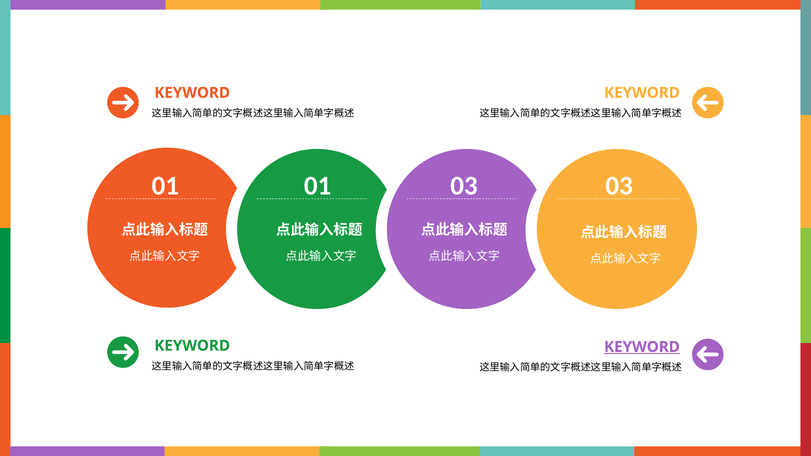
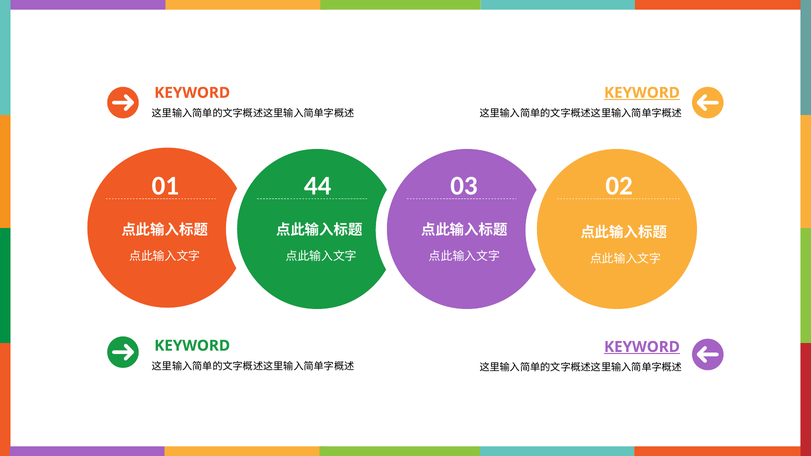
KEYWORD at (642, 93) underline: none -> present
01 01: 01 -> 44
03 03: 03 -> 02
